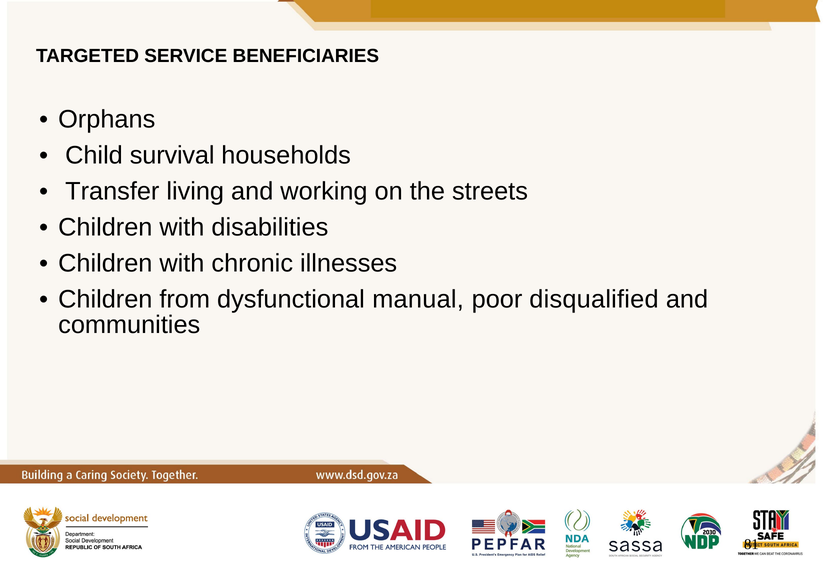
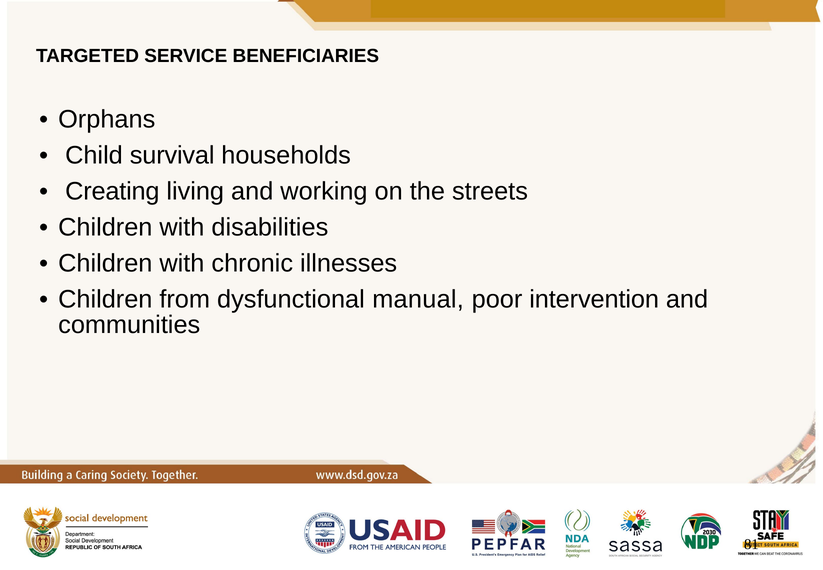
Transfer: Transfer -> Creating
disqualified: disqualified -> intervention
